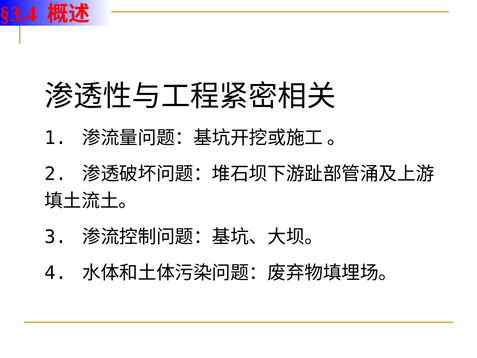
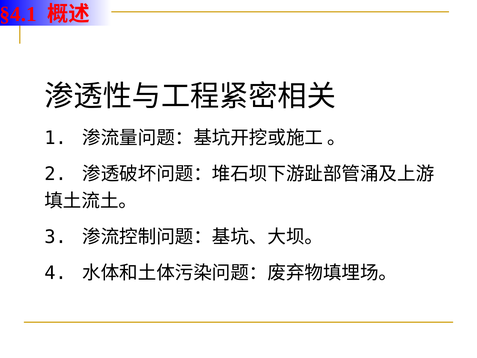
§3.4: §3.4 -> §4.1
